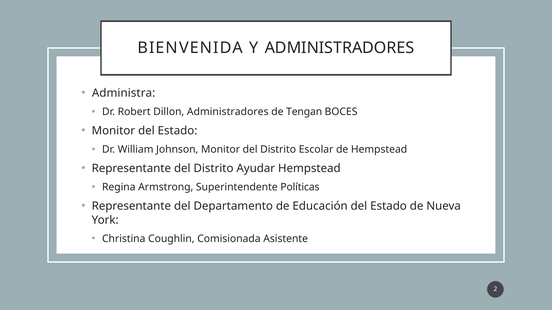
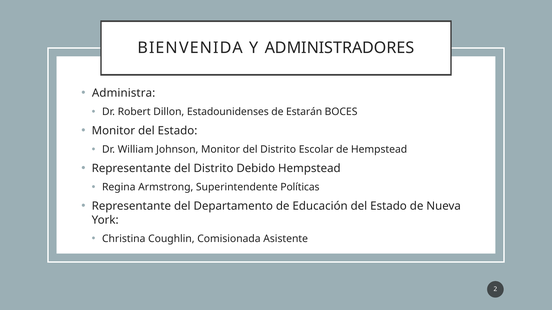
Dillon Administradores: Administradores -> Estadounidenses
Tengan: Tengan -> Estarán
Ayudar: Ayudar -> Debido
